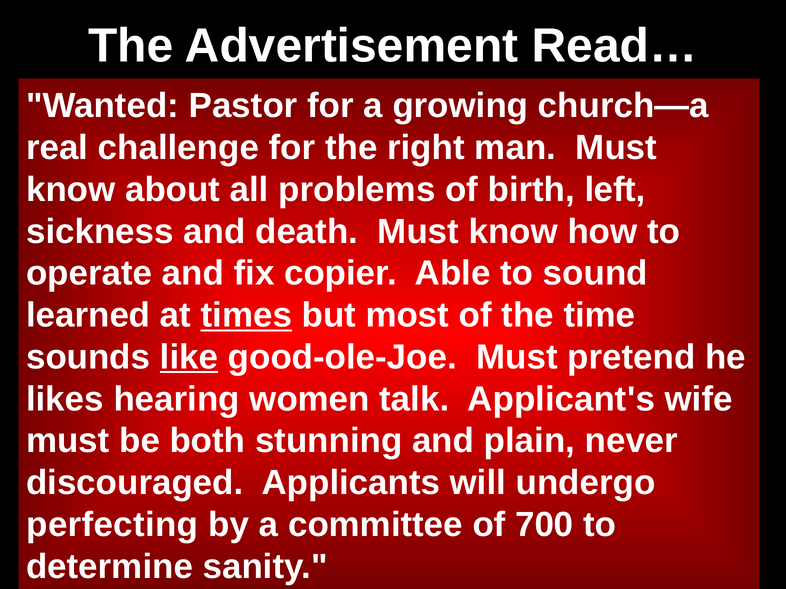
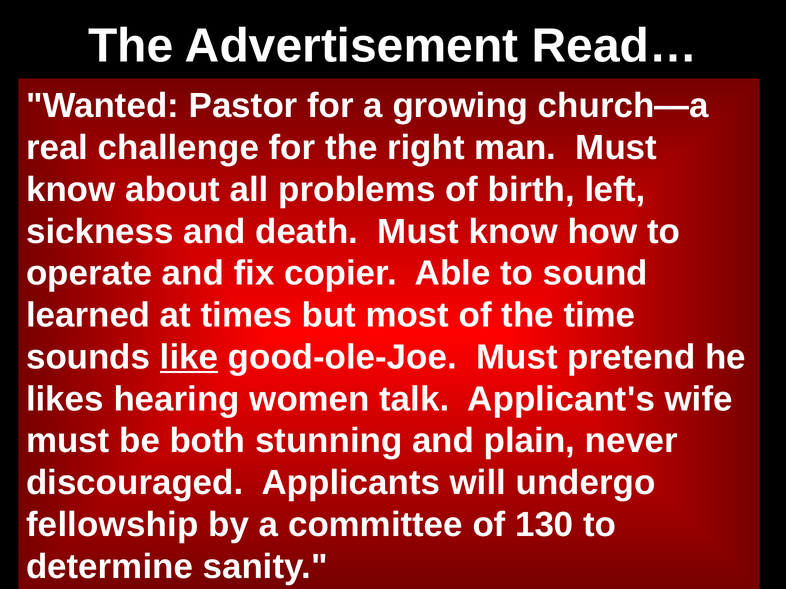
times underline: present -> none
perfecting: perfecting -> fellowship
700: 700 -> 130
